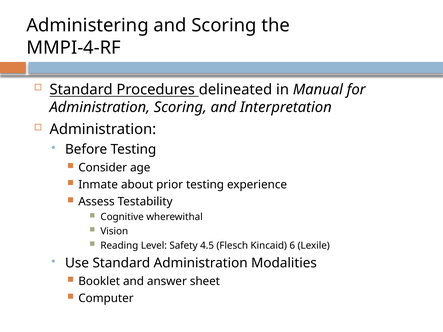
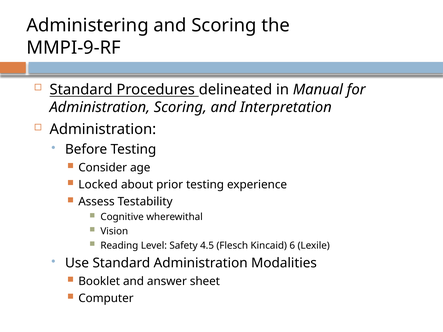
MMPI-4-RF: MMPI-4-RF -> MMPI-9-RF
Inmate: Inmate -> Locked
